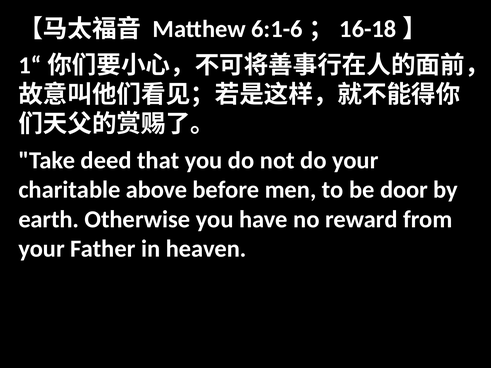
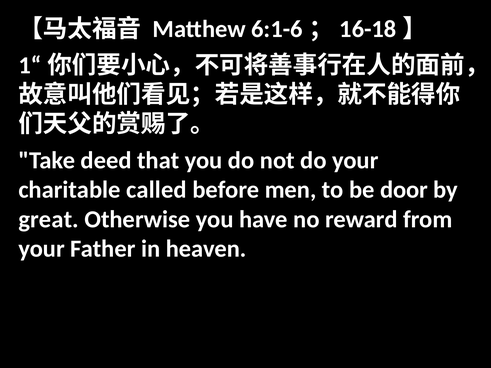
above: above -> called
earth: earth -> great
